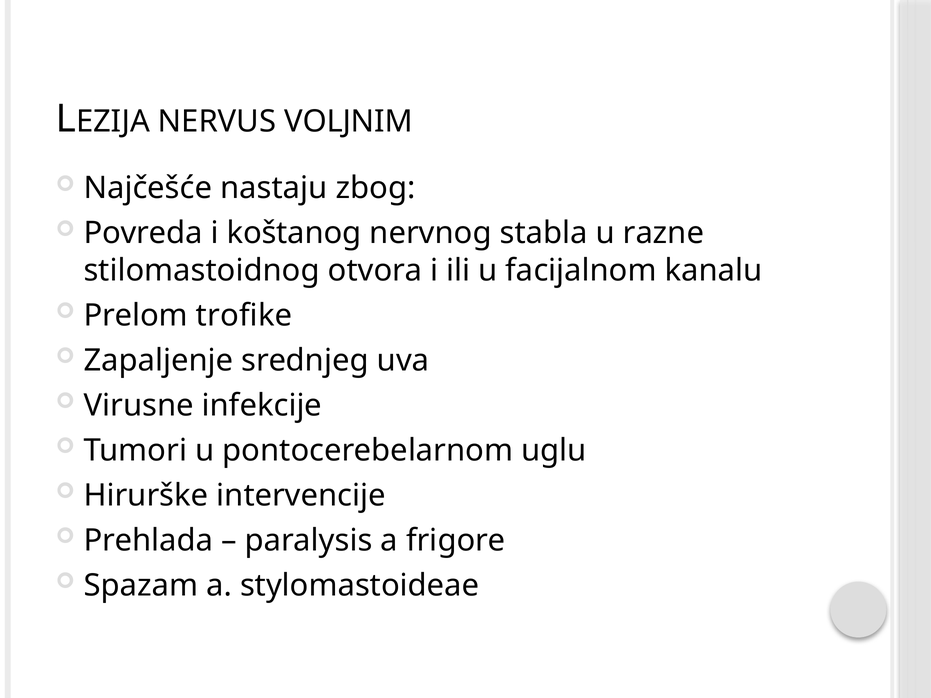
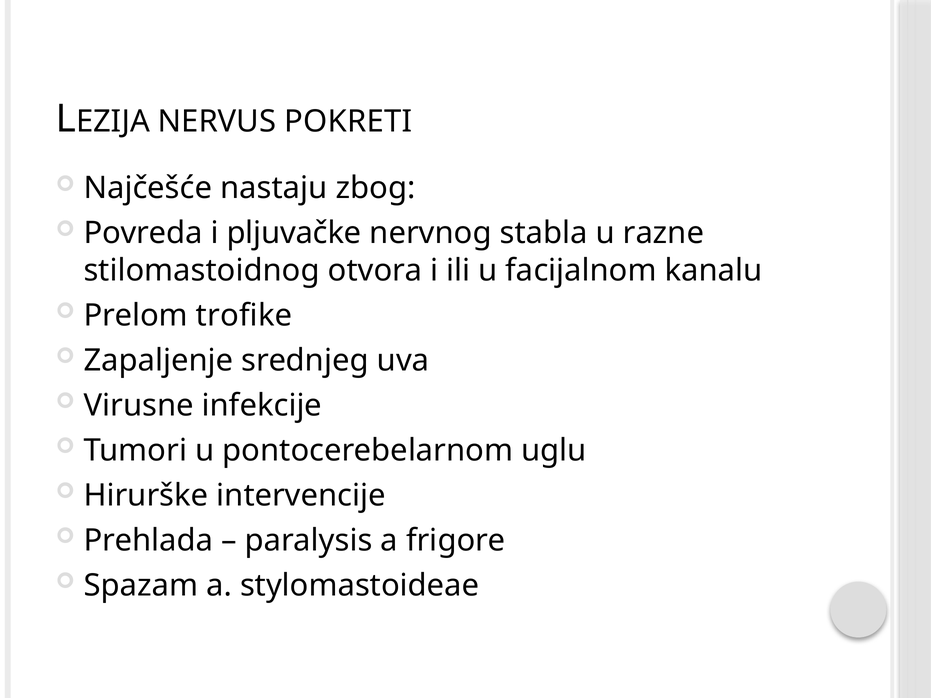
VOLJNIM: VOLJNIM -> POKRETI
koštanog: koštanog -> pljuvačke
